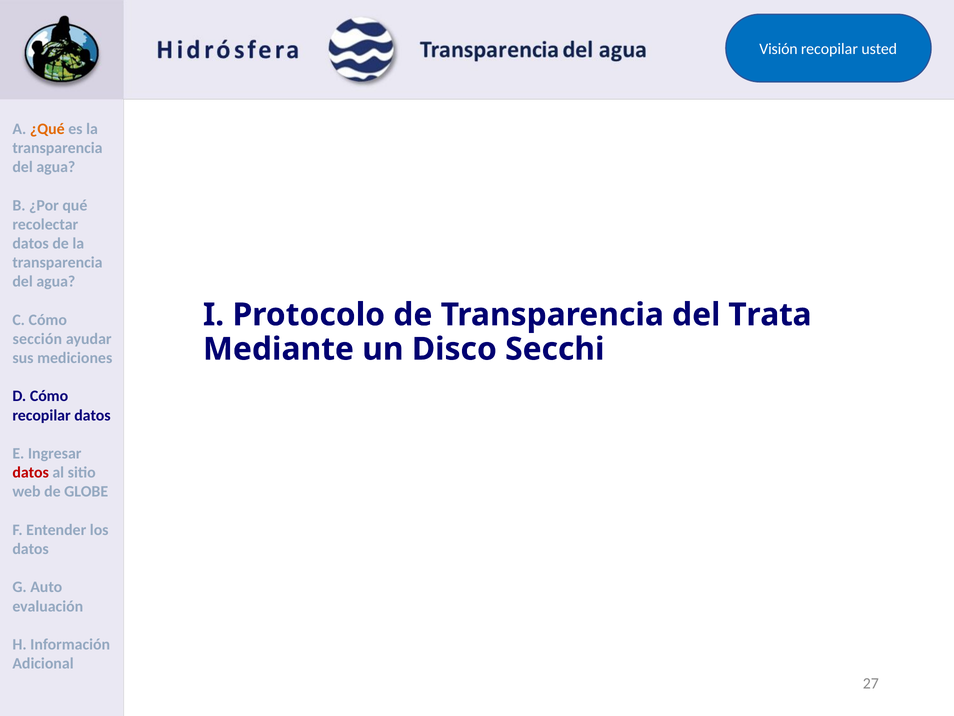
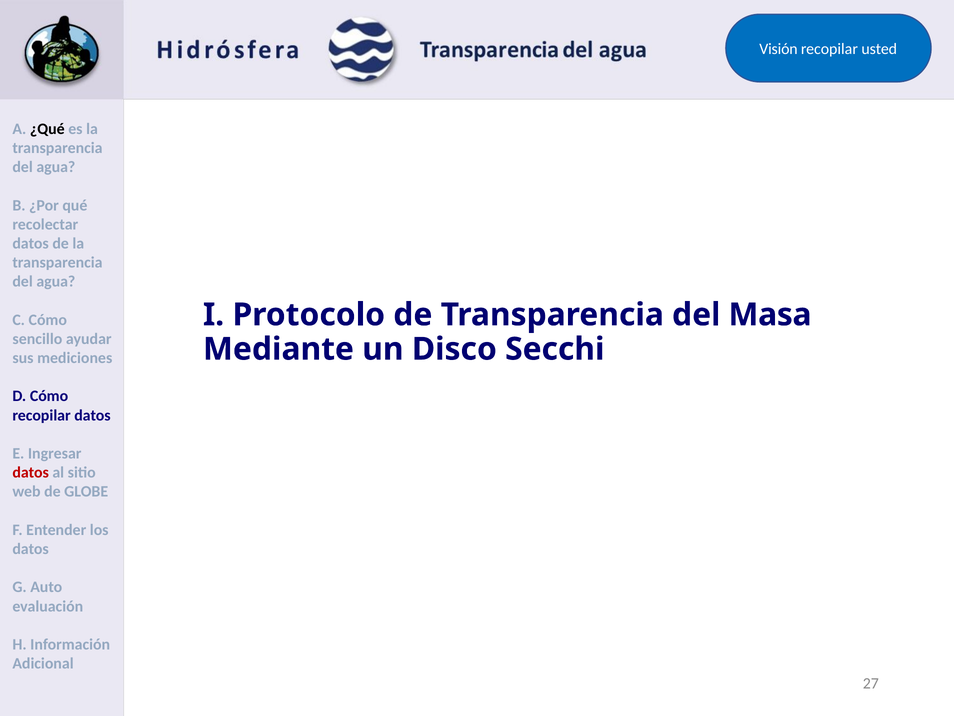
¿Qué colour: orange -> black
Trata: Trata -> Masa
sección: sección -> sencillo
